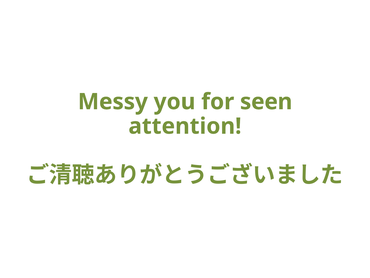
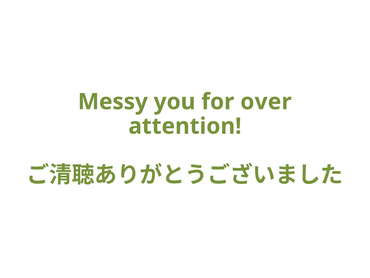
seen: seen -> over
